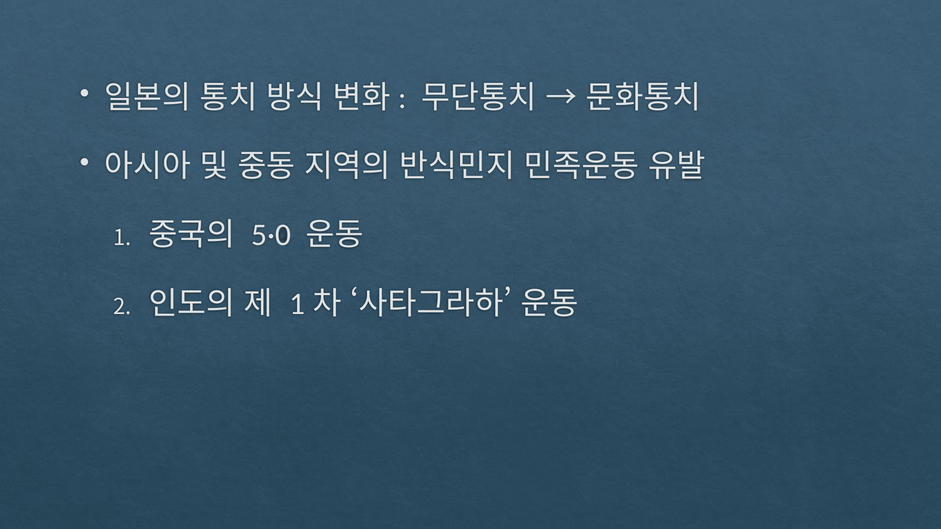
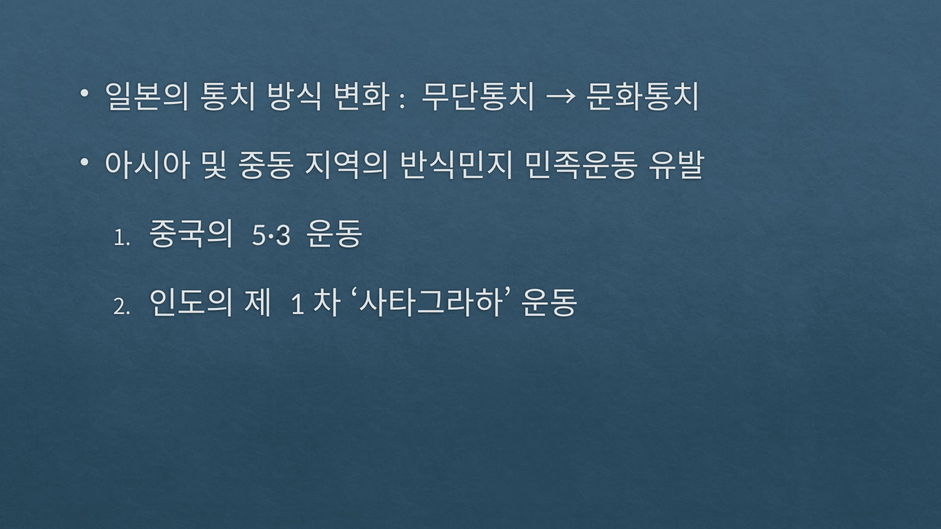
5·0: 5·0 -> 5·3
